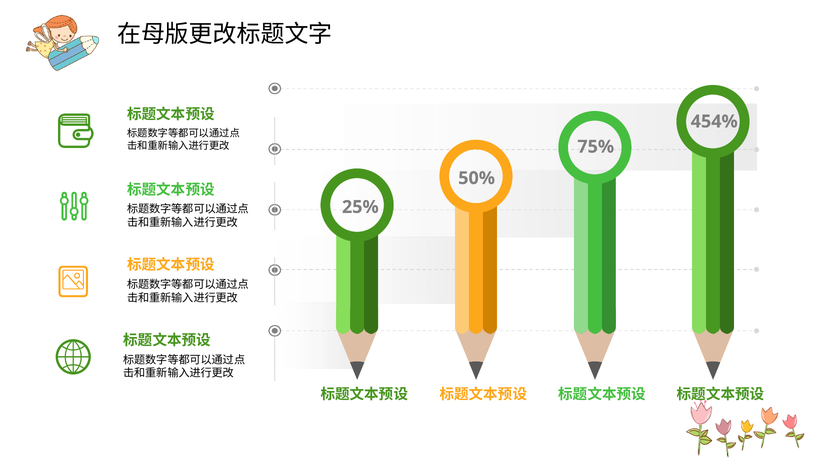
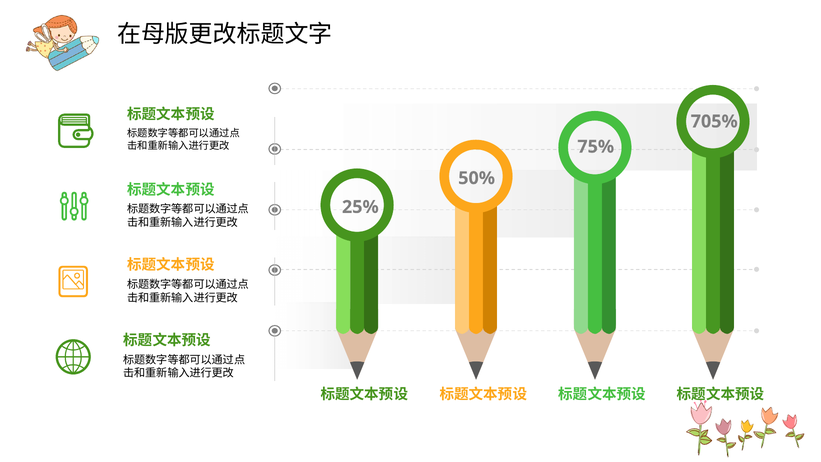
454%: 454% -> 705%
